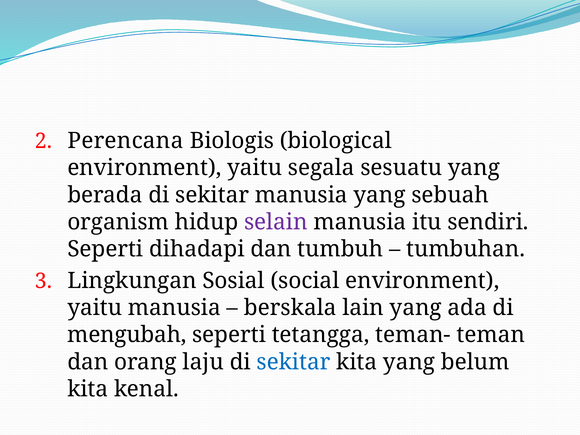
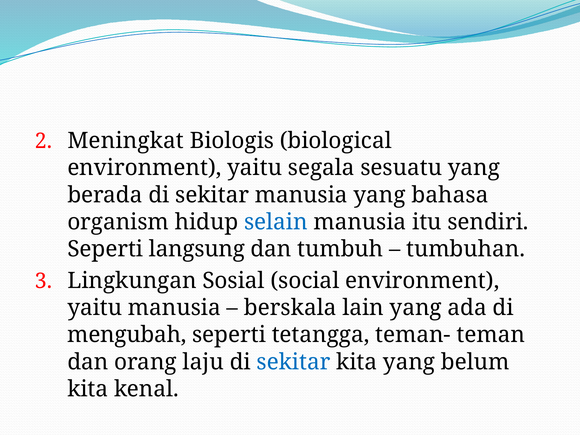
Perencana: Perencana -> Meningkat
sebuah: sebuah -> bahasa
selain colour: purple -> blue
dihadapi: dihadapi -> langsung
